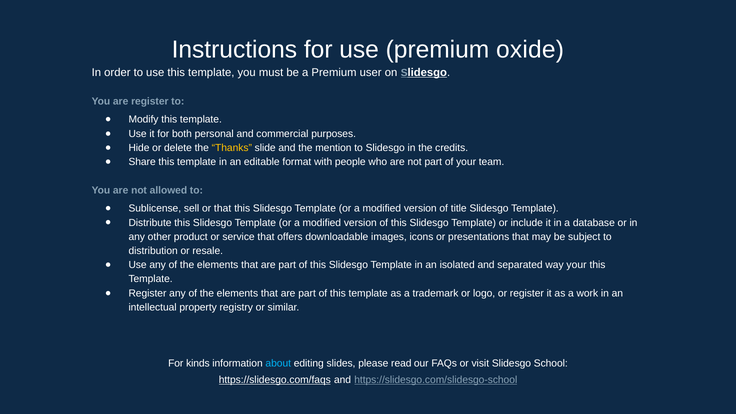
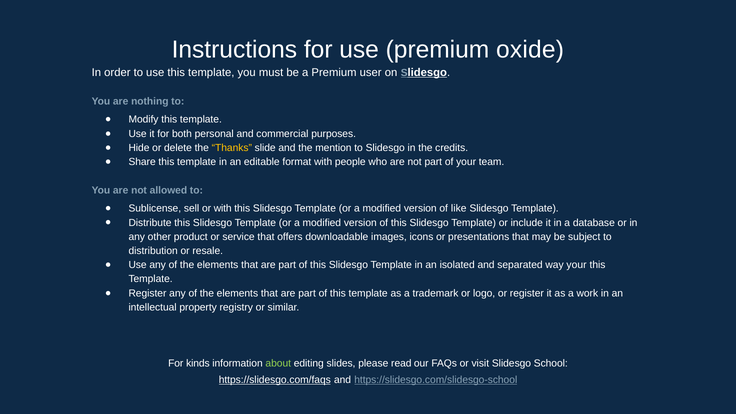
are register: register -> nothing
or that: that -> with
title: title -> like
about colour: light blue -> light green
